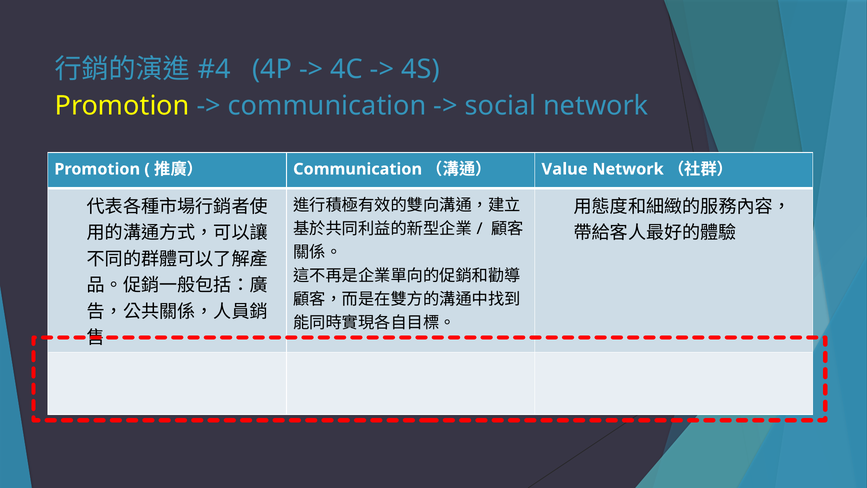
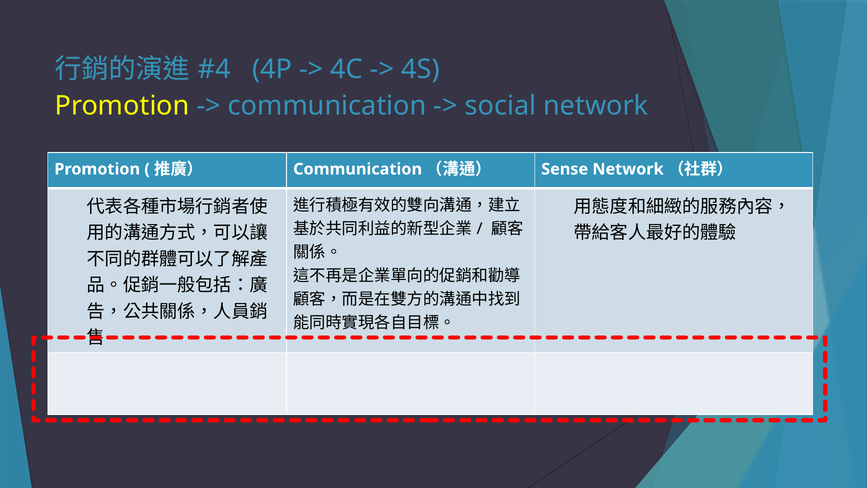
Value: Value -> Sense
